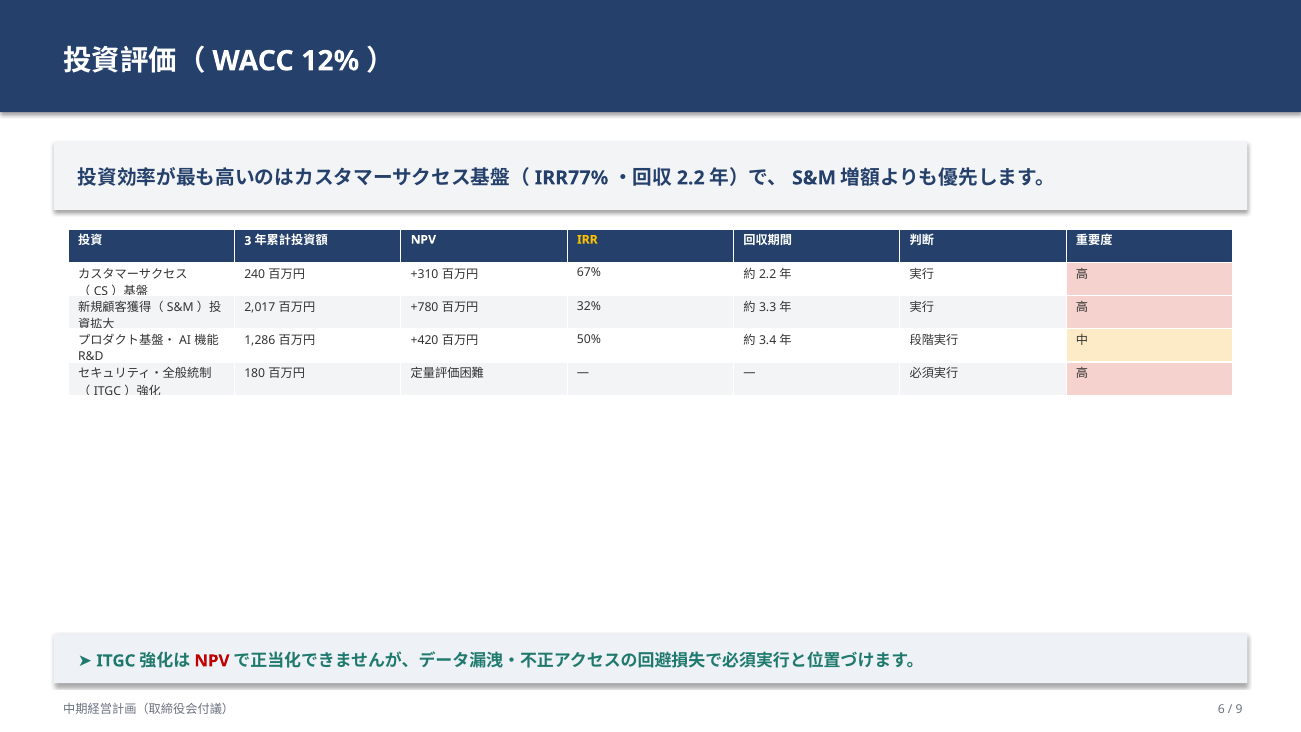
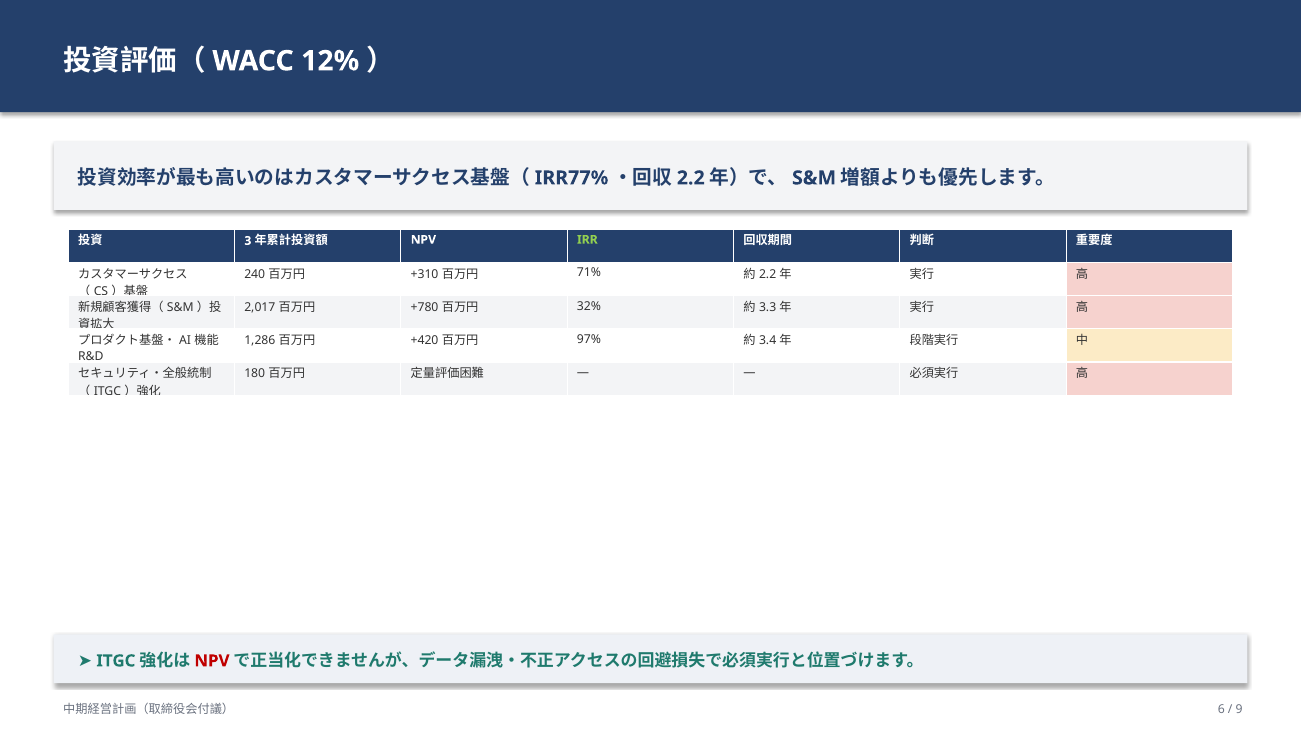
IRR colour: yellow -> light green
67%: 67% -> 71%
50%: 50% -> 97%
